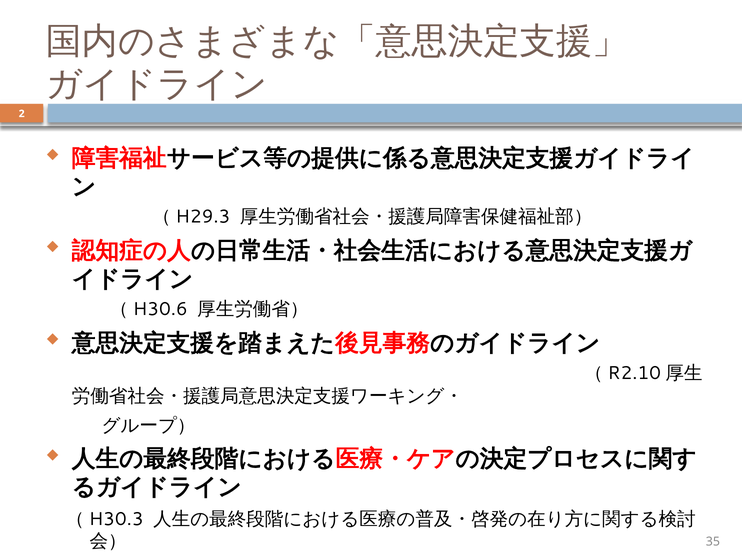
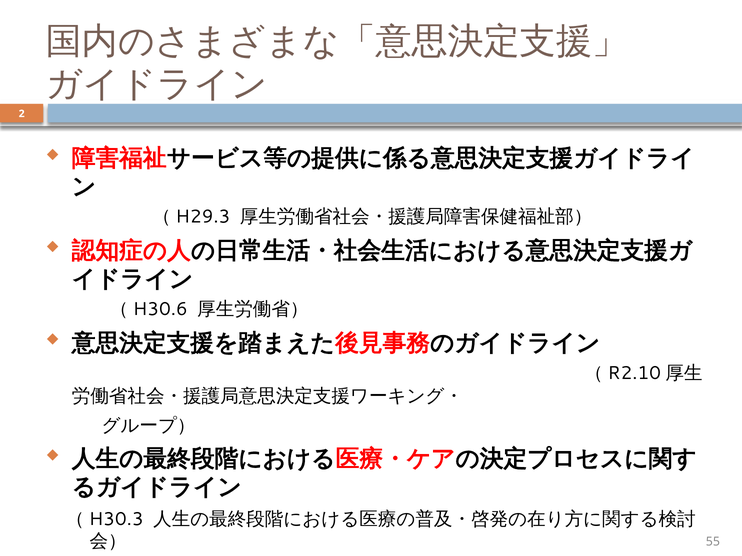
35: 35 -> 55
